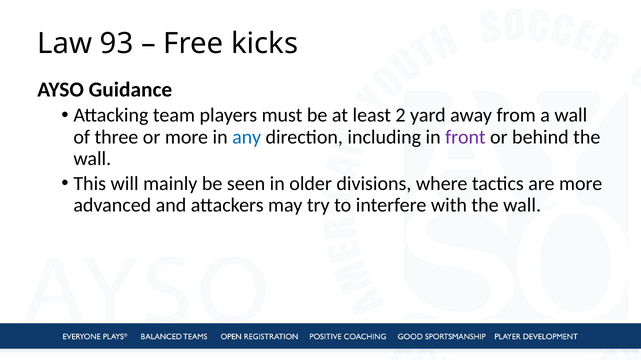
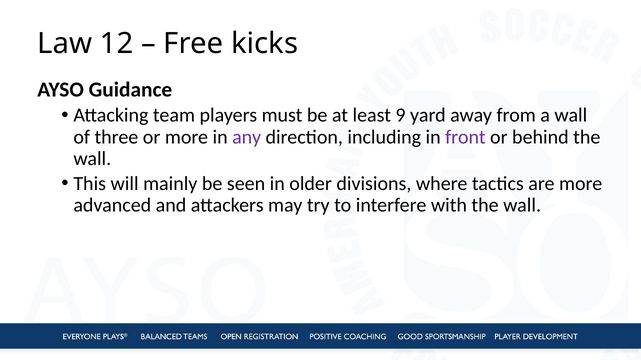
93: 93 -> 12
2: 2 -> 9
any colour: blue -> purple
